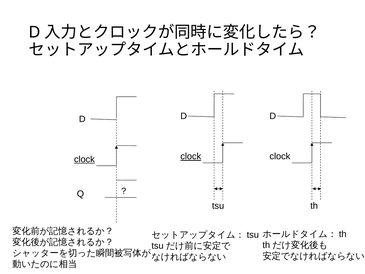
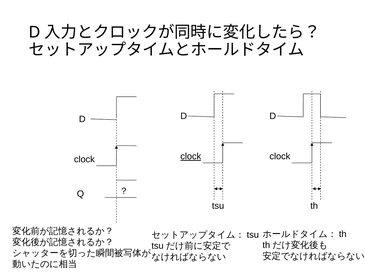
clock at (84, 159) underline: present -> none
